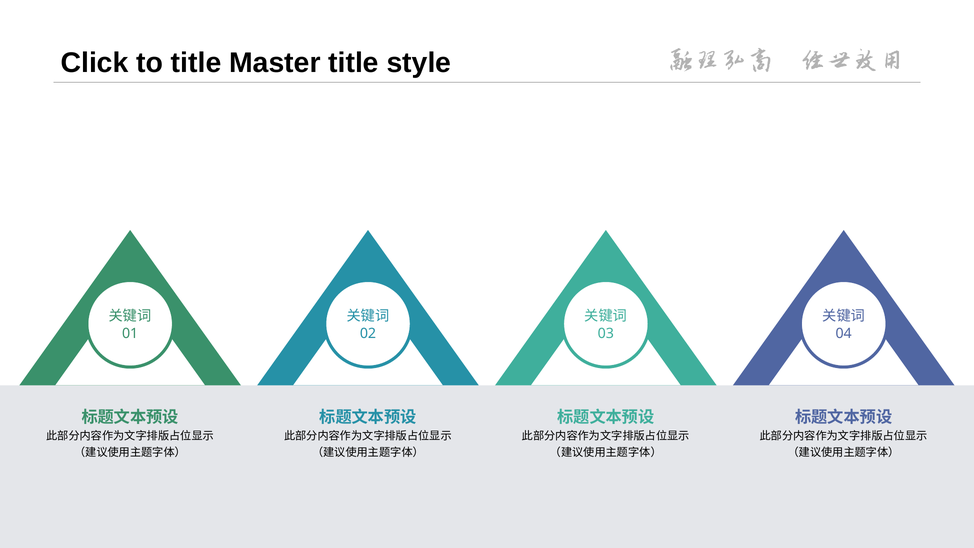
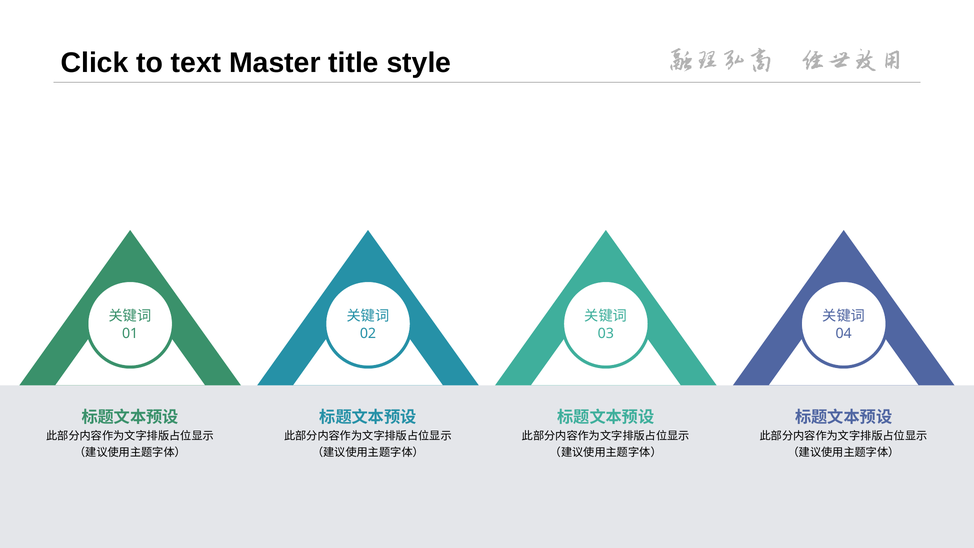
to title: title -> text
